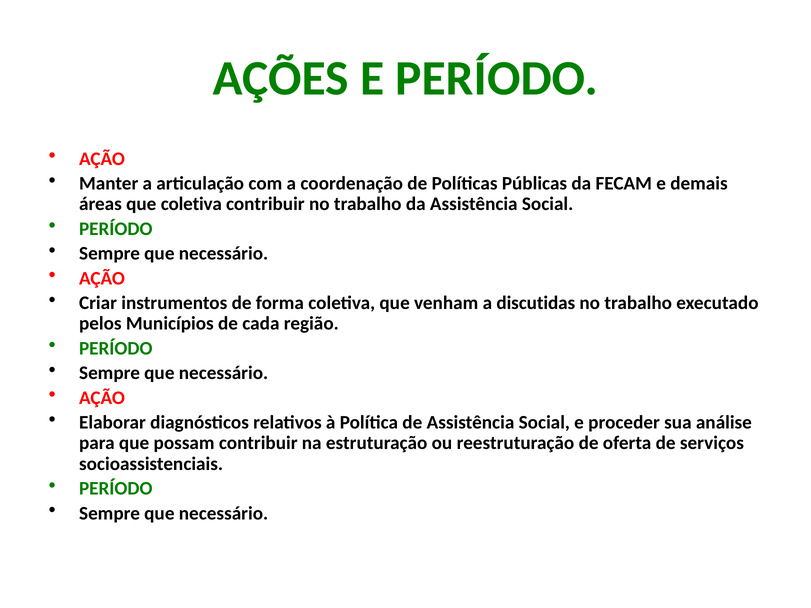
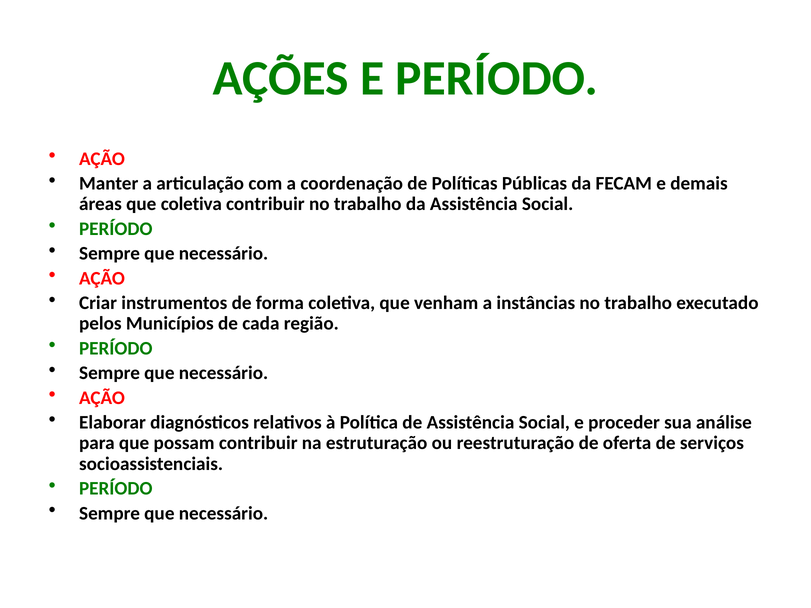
discutidas: discutidas -> instâncias
